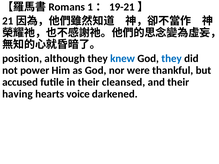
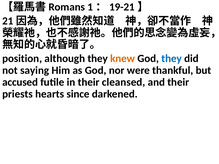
knew colour: blue -> orange
power: power -> saying
having: having -> priests
voice: voice -> since
